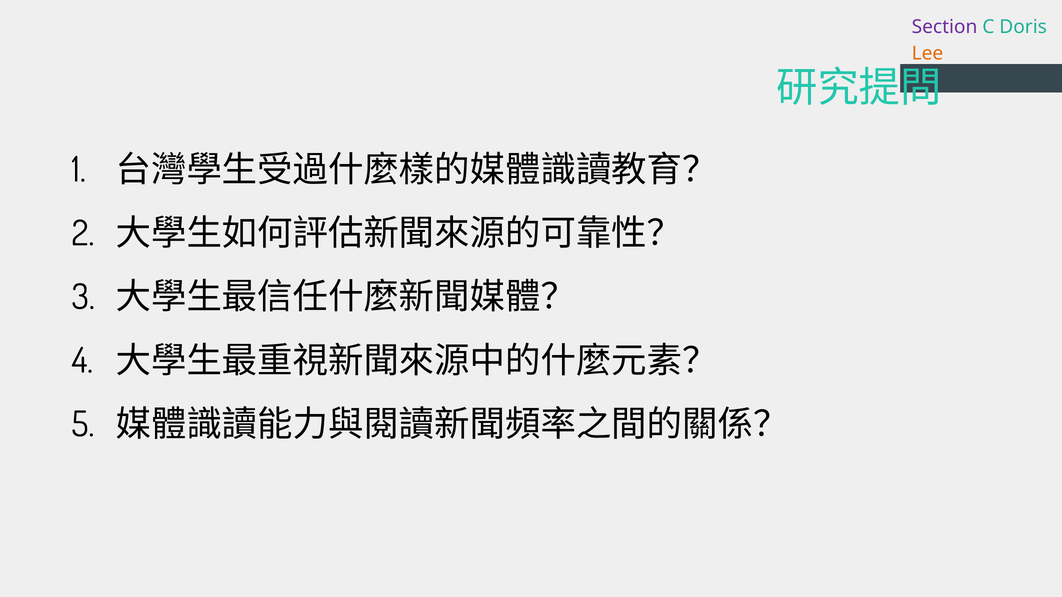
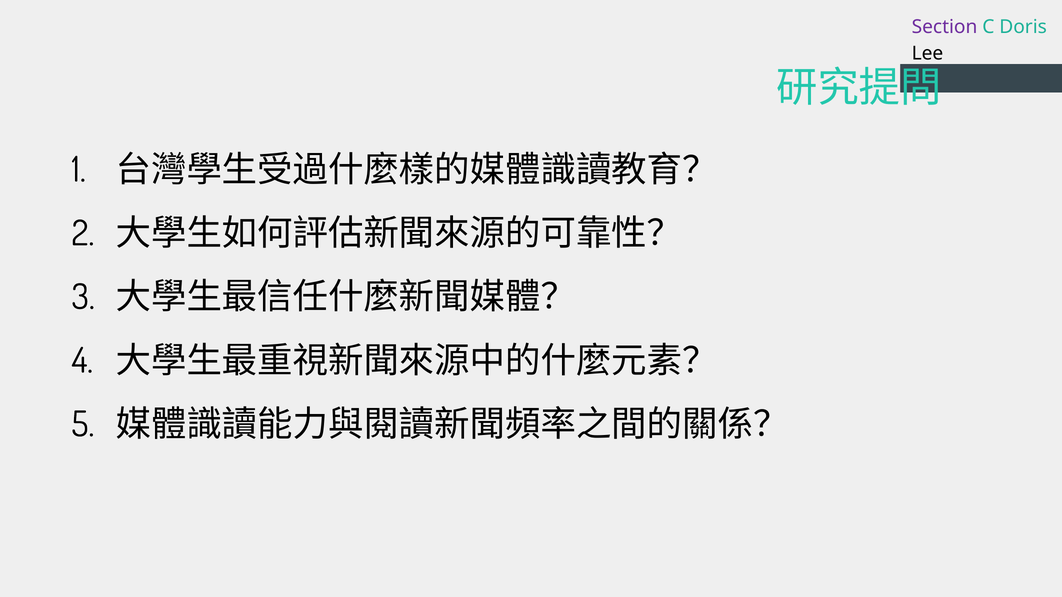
Lee colour: orange -> black
